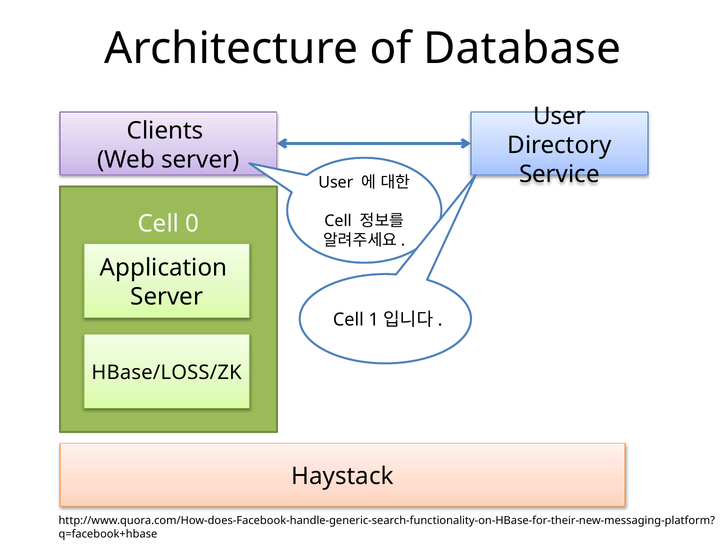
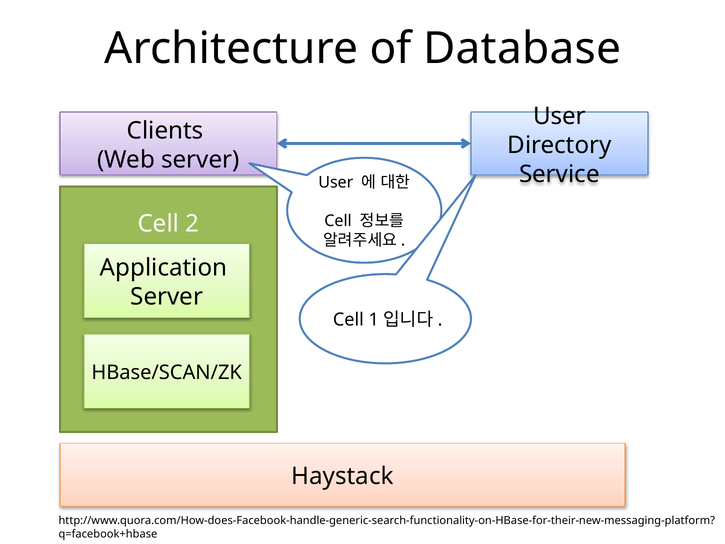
0: 0 -> 2
HBase/LOSS/ZK: HBase/LOSS/ZK -> HBase/SCAN/ZK
